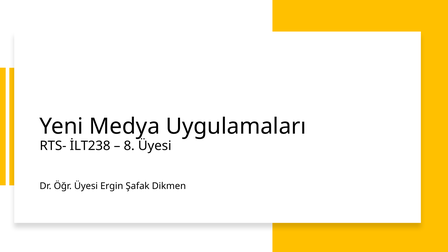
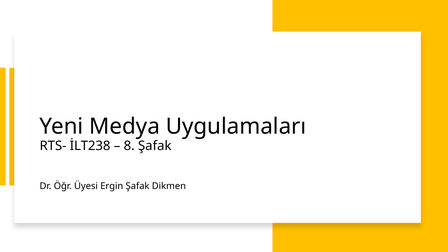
8 Üyesi: Üyesi -> Şafak
